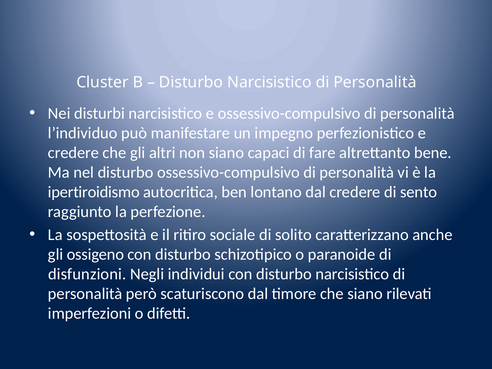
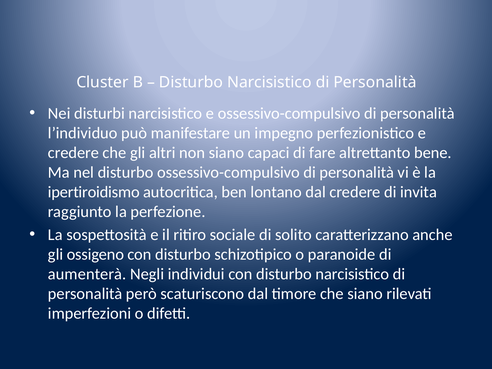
sento: sento -> invita
disfunzioni: disfunzioni -> aumenterà
